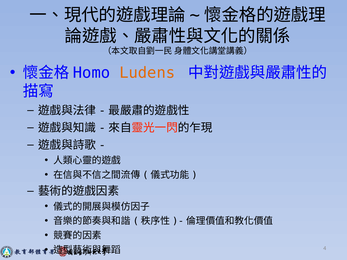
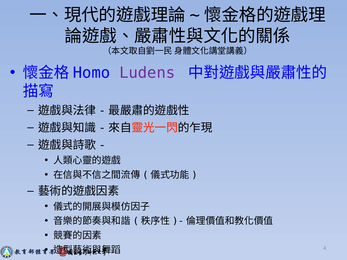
Ludens colour: orange -> purple
